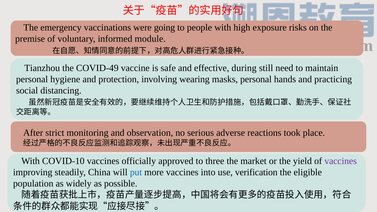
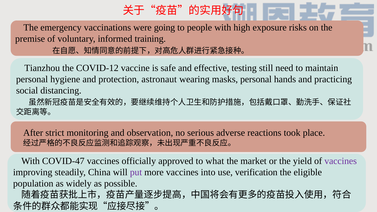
module: module -> training
COVID-49: COVID-49 -> COVID-12
during: during -> testing
involving: involving -> astronaut
COVID-10: COVID-10 -> COVID-47
three: three -> what
put colour: blue -> purple
